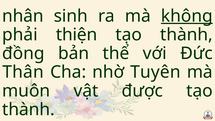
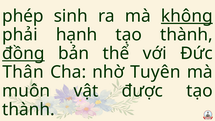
nhân: nhân -> phép
thiện: thiện -> hạnh
đồng underline: none -> present
